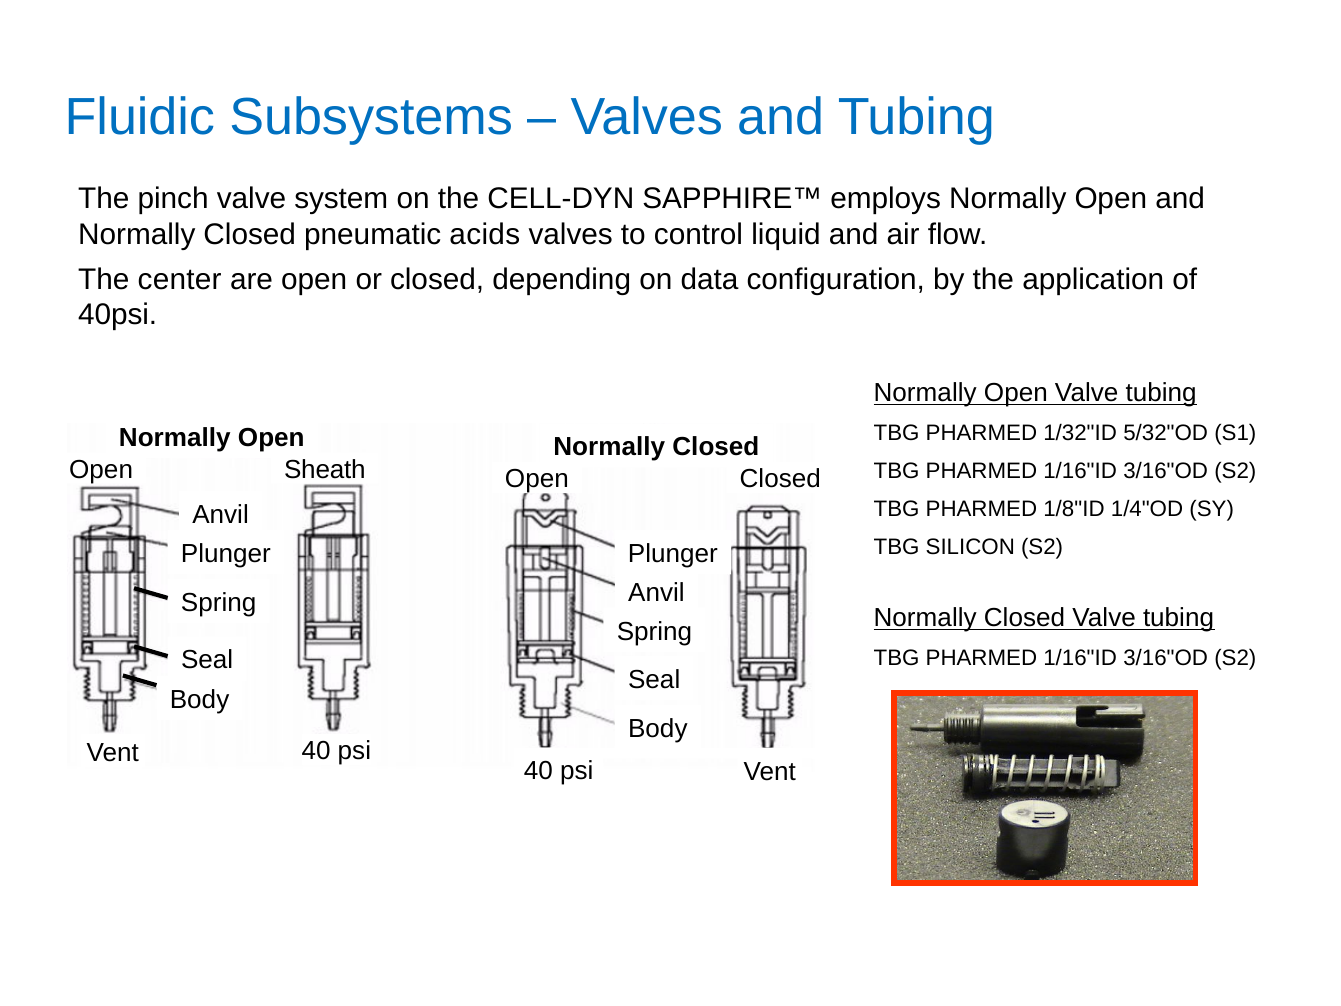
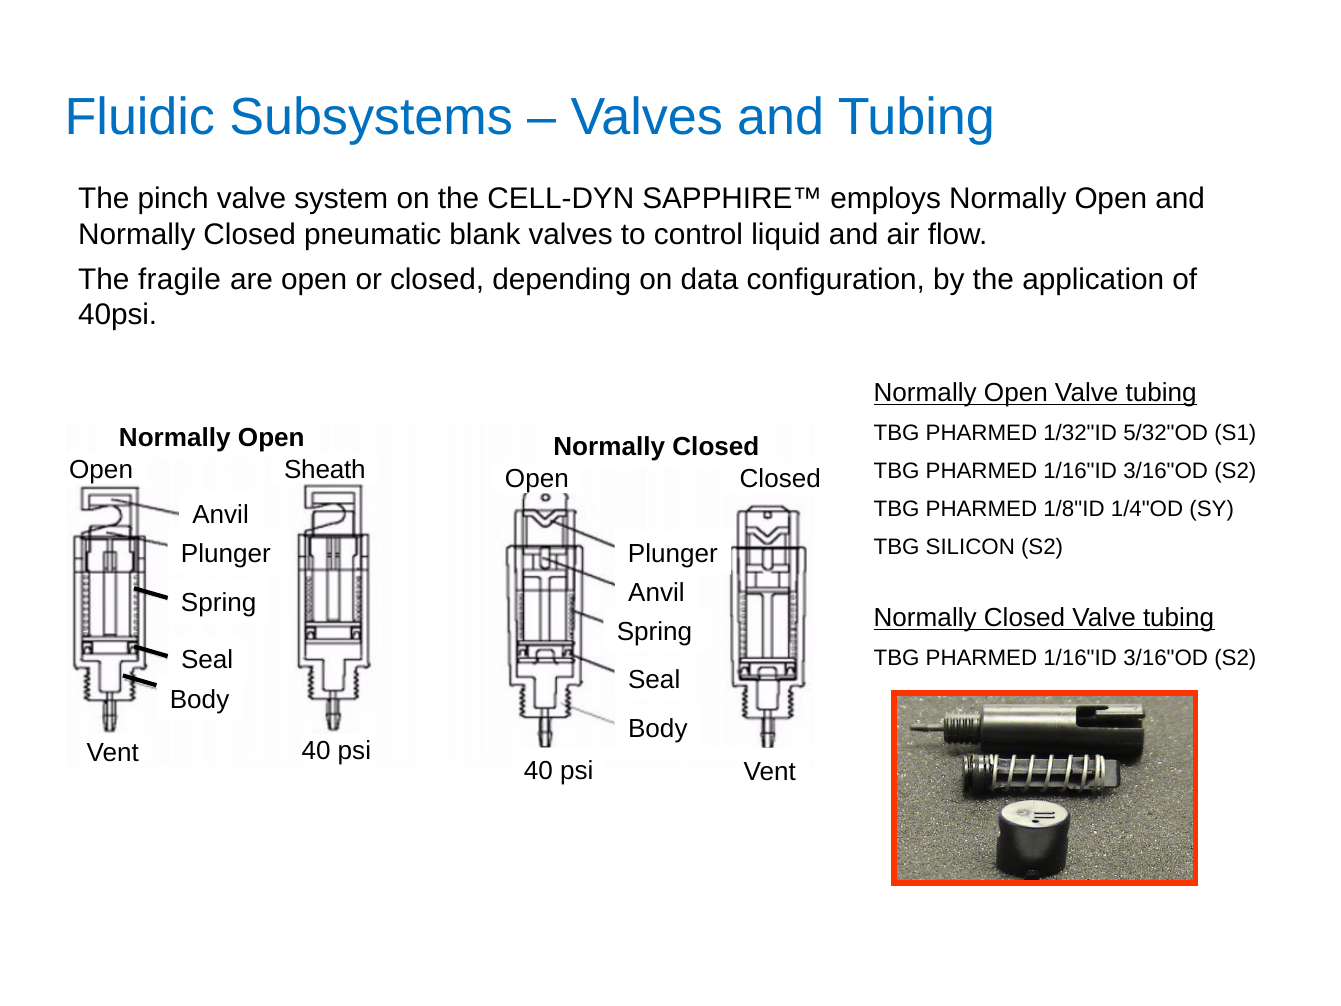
acids: acids -> blank
center: center -> fragile
